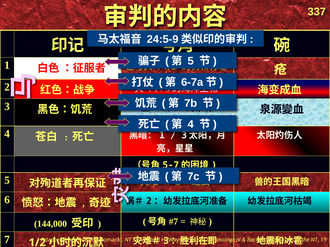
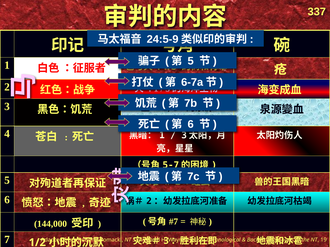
4 at (191, 124): 4 -> 6
